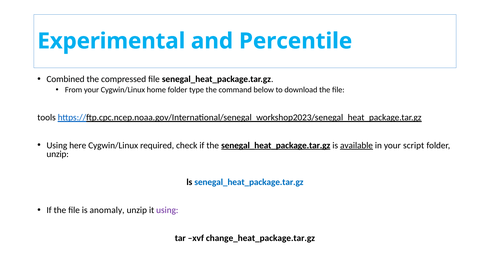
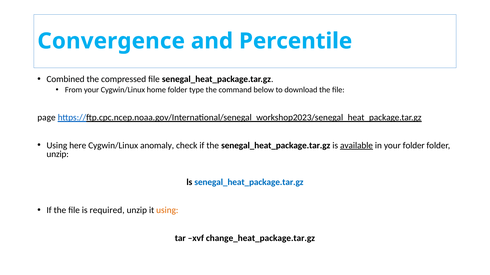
Experimental: Experimental -> Convergence
tools: tools -> page
required: required -> anomaly
senegal_heat_package.tar.gz at (276, 146) underline: present -> none
your script: script -> folder
anomaly: anomaly -> required
using at (167, 211) colour: purple -> orange
